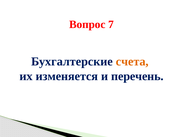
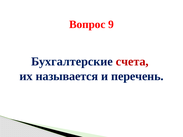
7: 7 -> 9
счета colour: orange -> red
изменяется: изменяется -> называется
